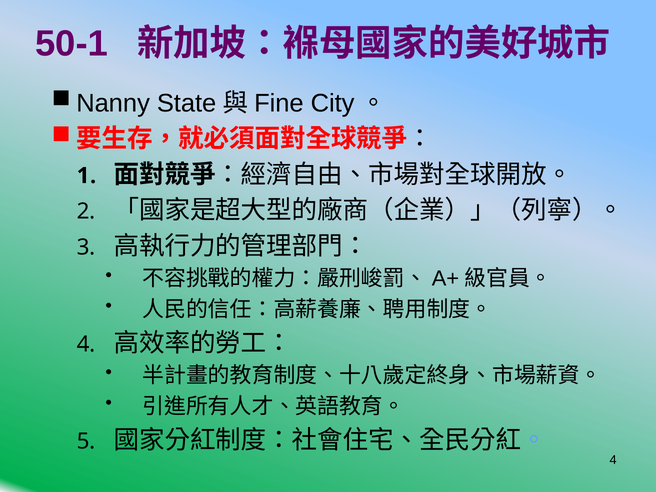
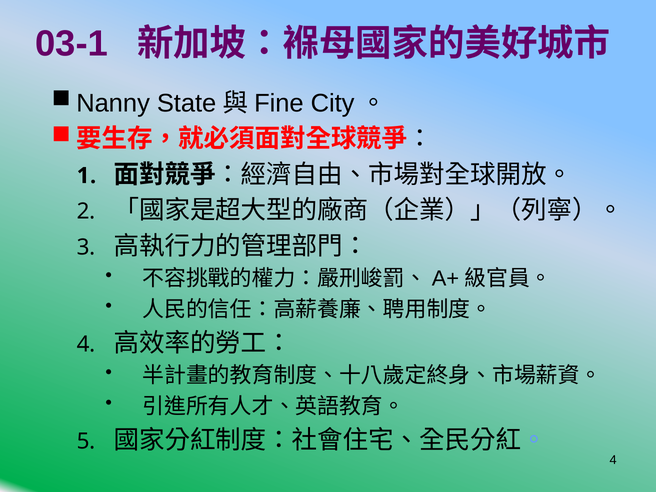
50-1: 50-1 -> 03-1
